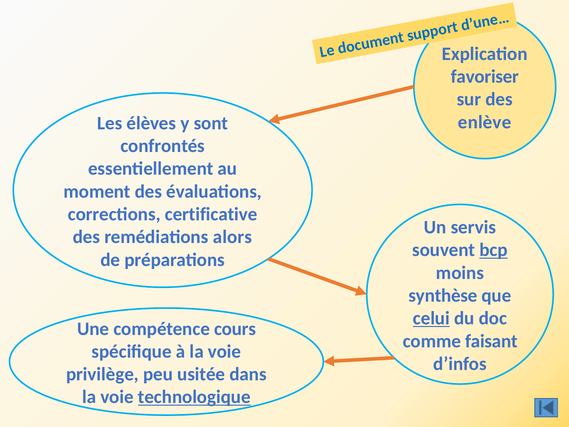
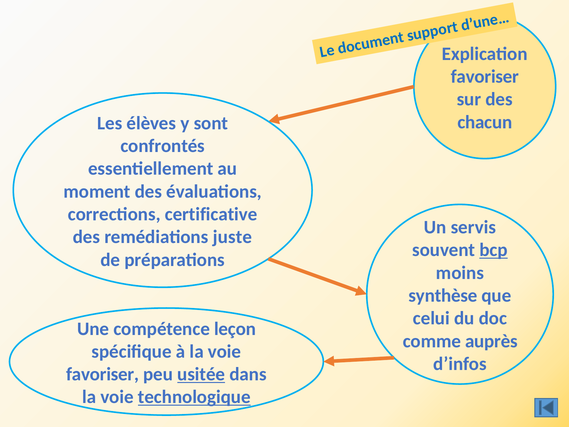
enlève: enlève -> chacun
alors: alors -> juste
celui underline: present -> none
cours: cours -> leçon
faisant: faisant -> auprès
privilège at (102, 374): privilège -> favoriser
usitée underline: none -> present
